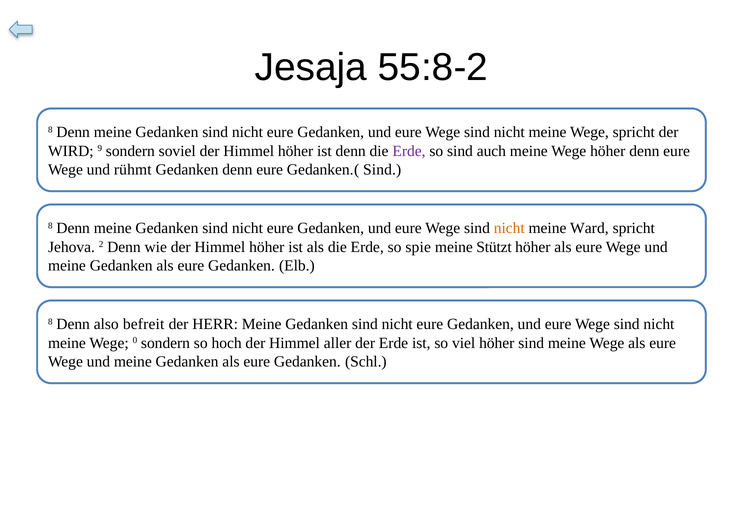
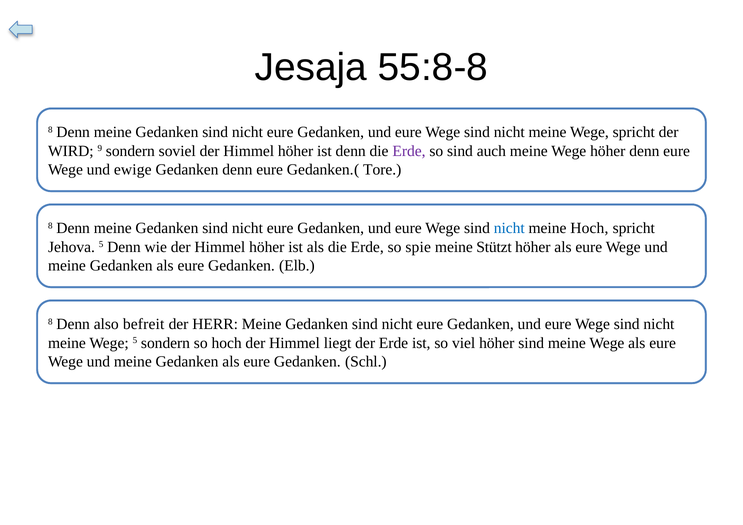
55:8-2: 55:8-2 -> 55:8-8
rühmt: rühmt -> ewige
Gedanken.( Sind: Sind -> Tore
nicht at (509, 228) colour: orange -> blue
meine Ward: Ward -> Hoch
Jehova 2: 2 -> 5
Wege 0: 0 -> 5
aller: aller -> liegt
